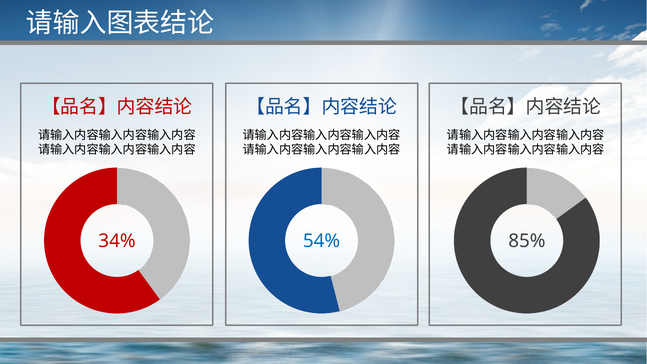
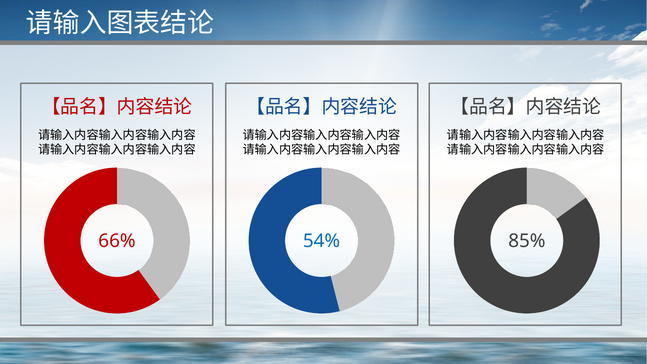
34%: 34% -> 66%
